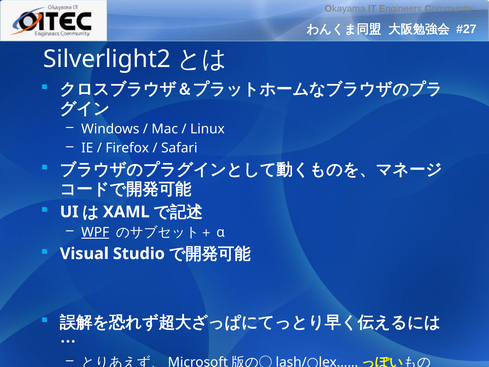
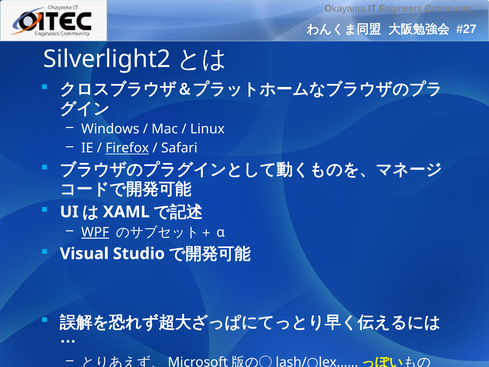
Firefox underline: none -> present
